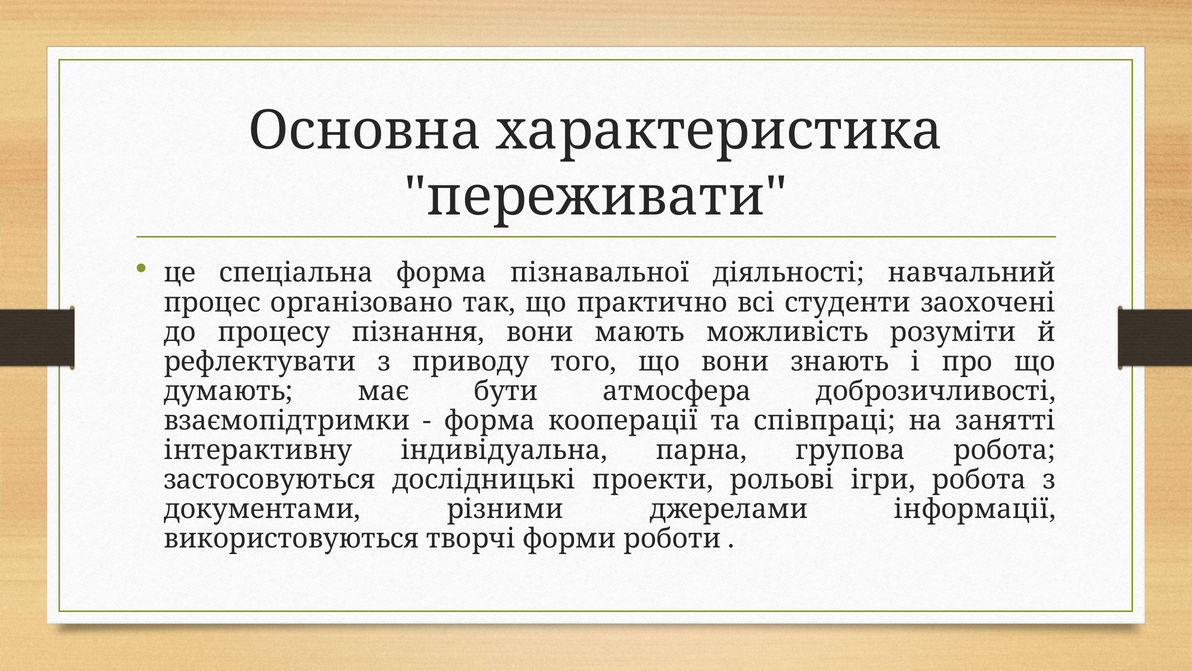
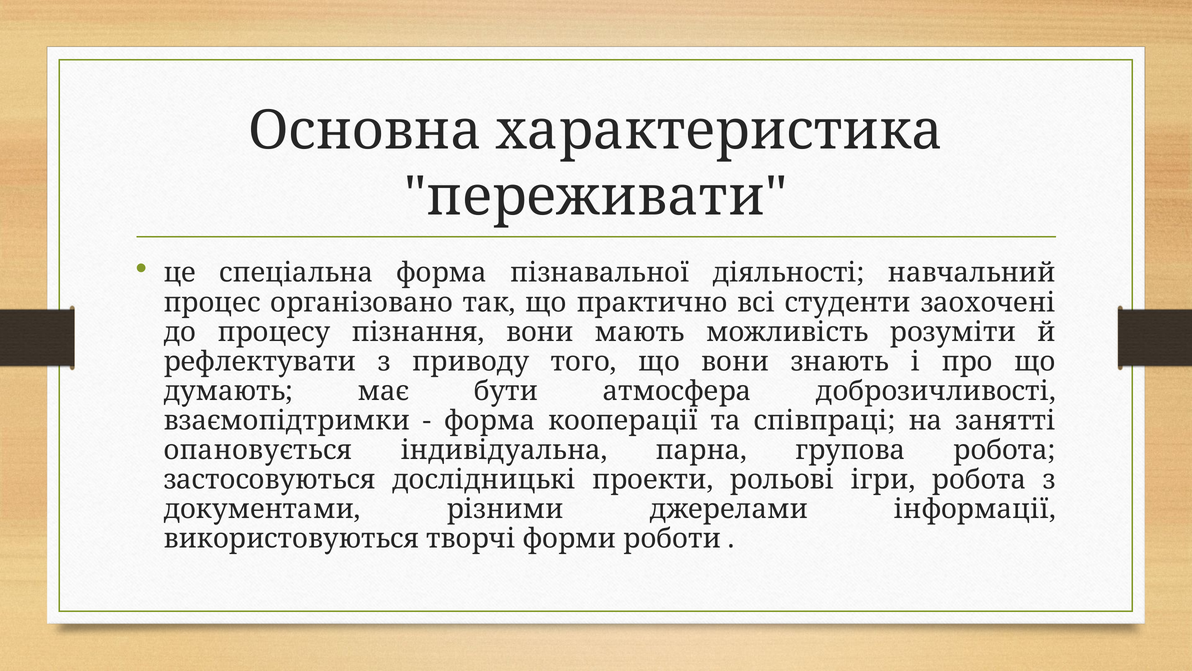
інтерактивну: інтерактивну -> опановується
